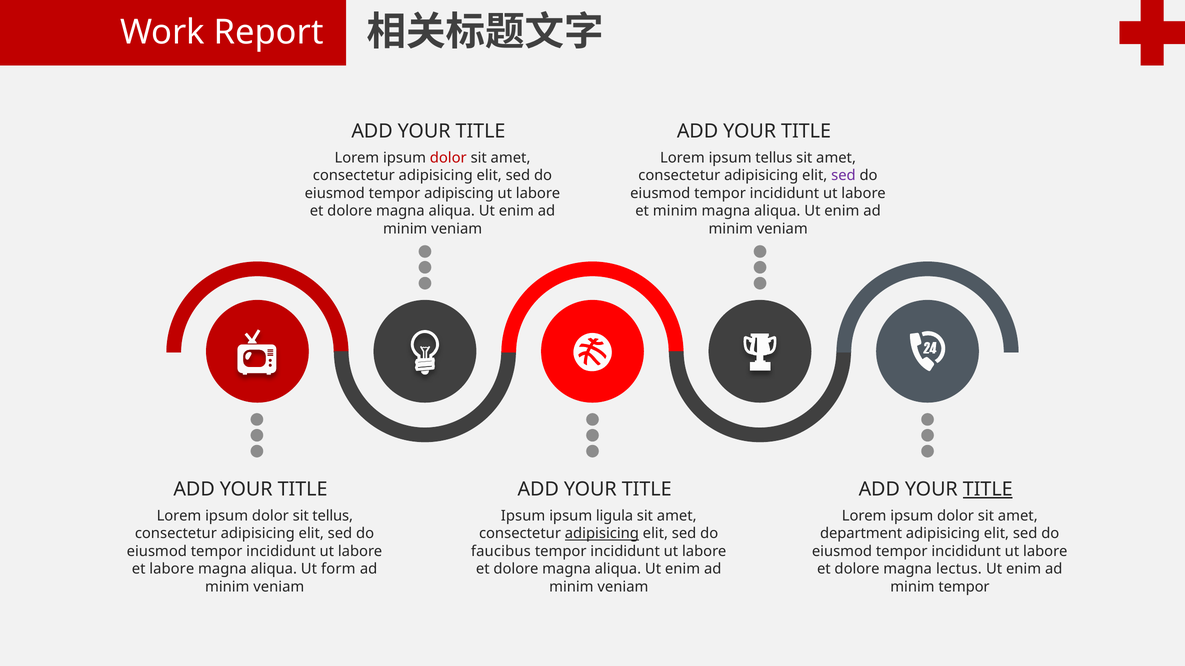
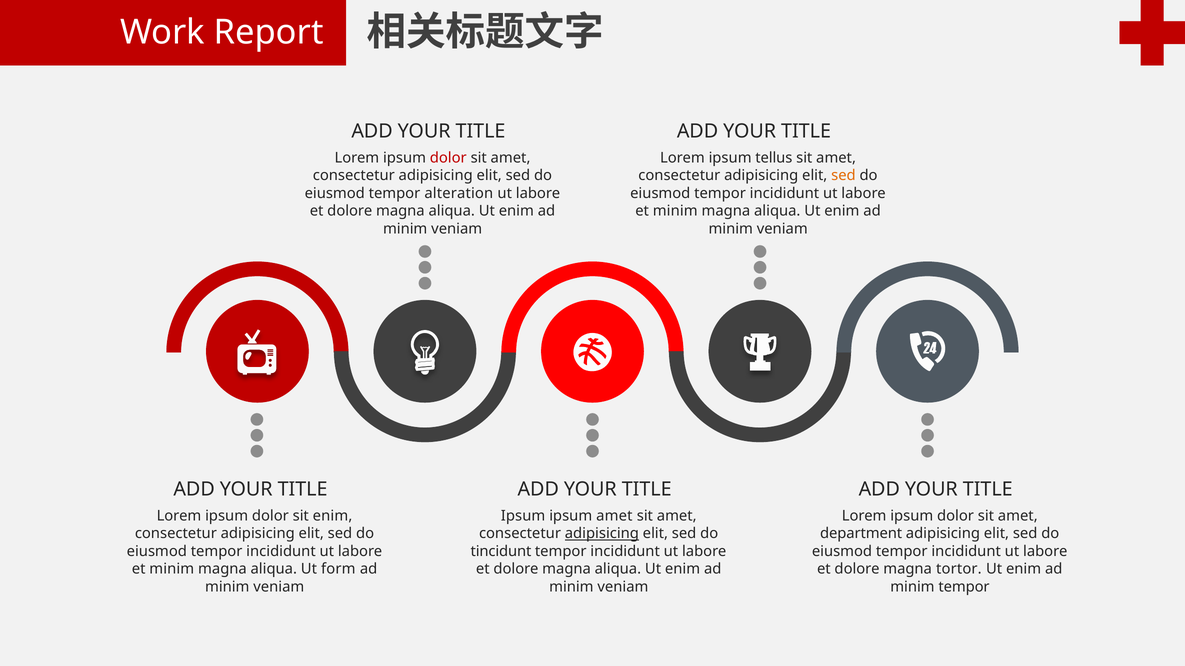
sed at (843, 176) colour: purple -> orange
adipiscing: adipiscing -> alteration
TITLE at (988, 490) underline: present -> none
sit tellus: tellus -> enim
ipsum ligula: ligula -> amet
faucibus: faucibus -> tincidunt
labore at (172, 570): labore -> minim
lectus: lectus -> tortor
